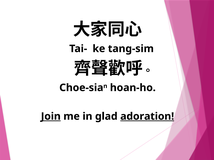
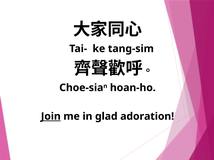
adoration underline: present -> none
